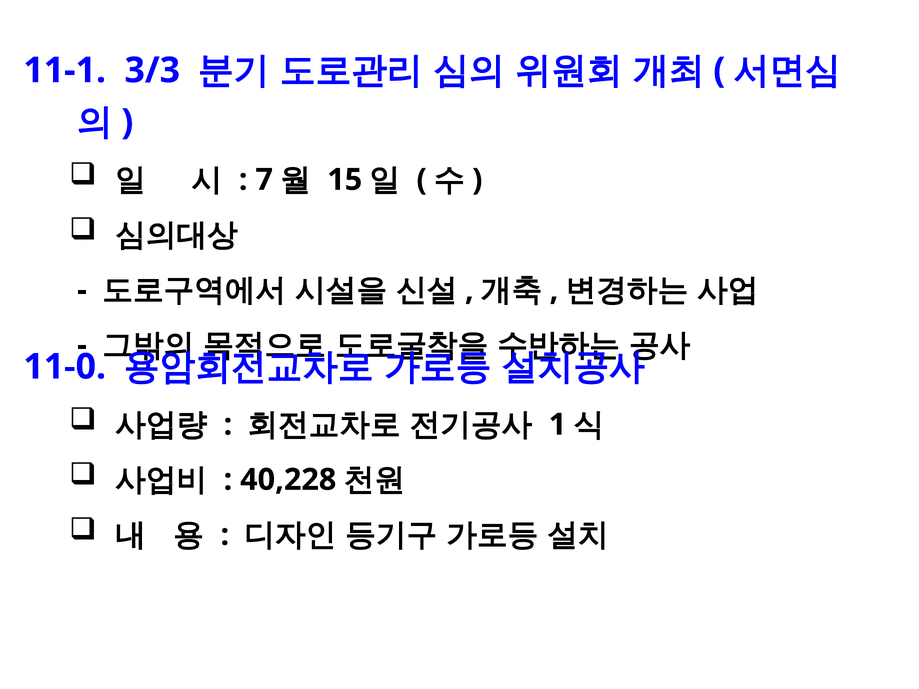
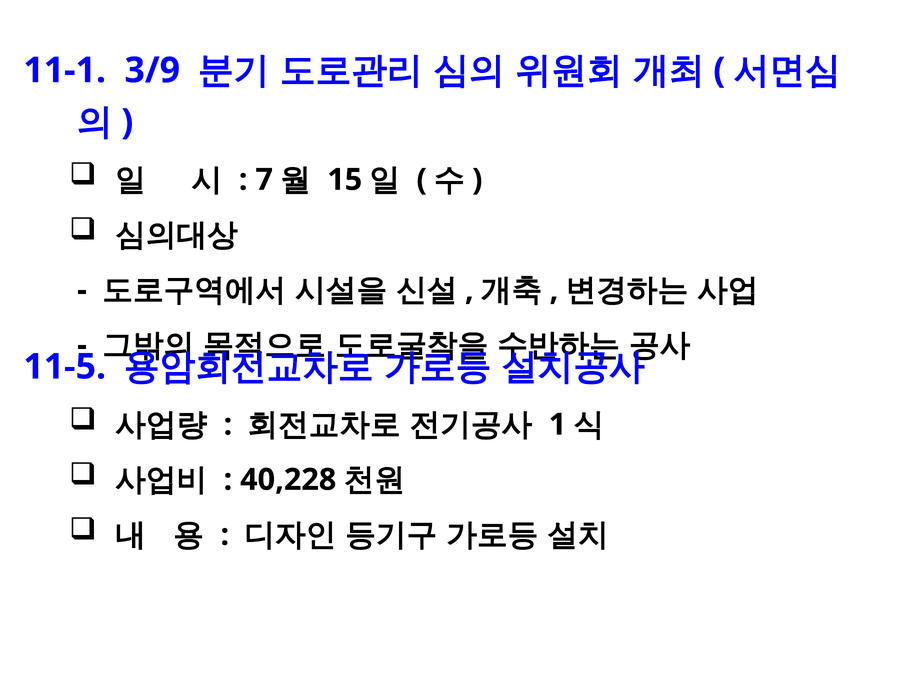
3/3: 3/3 -> 3/9
11-0: 11-0 -> 11-5
